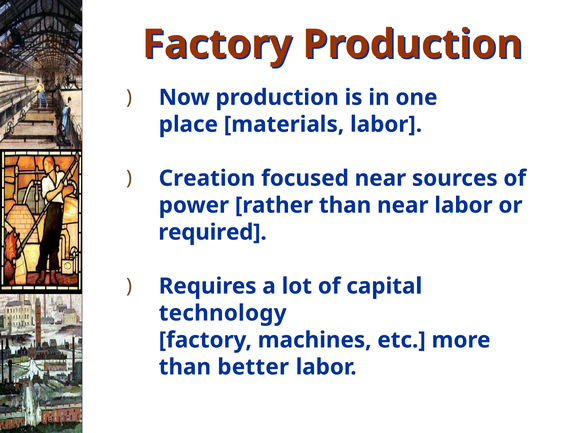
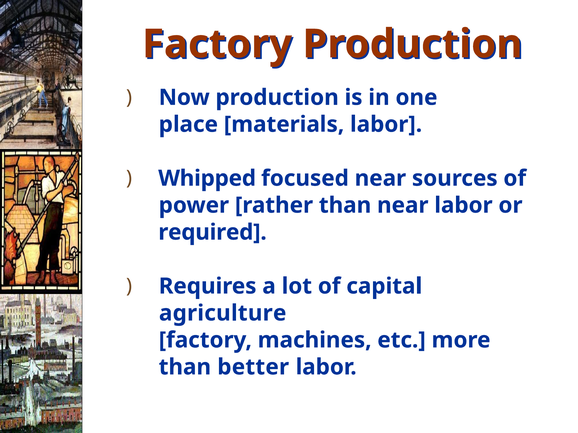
Creation: Creation -> Whipped
technology: technology -> agriculture
